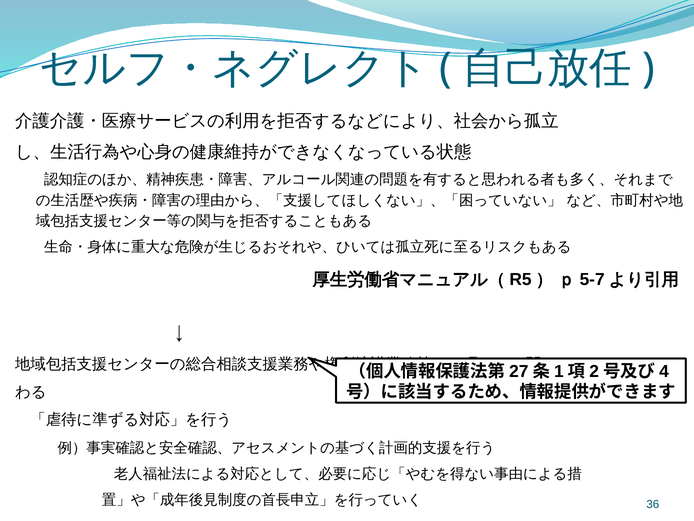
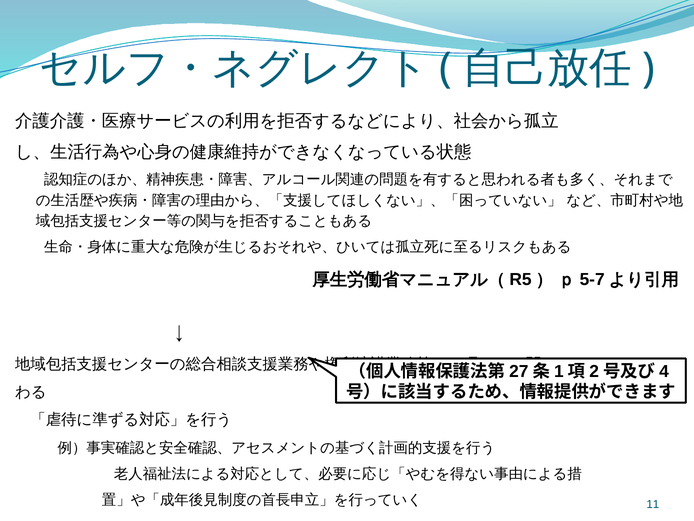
36: 36 -> 11
